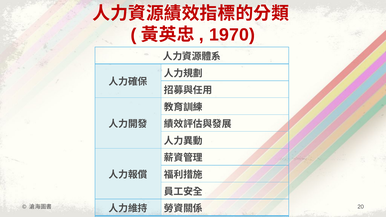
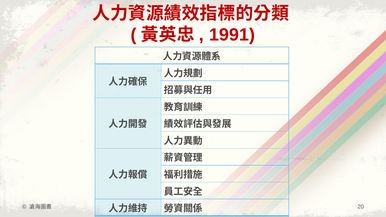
1970: 1970 -> 1991
